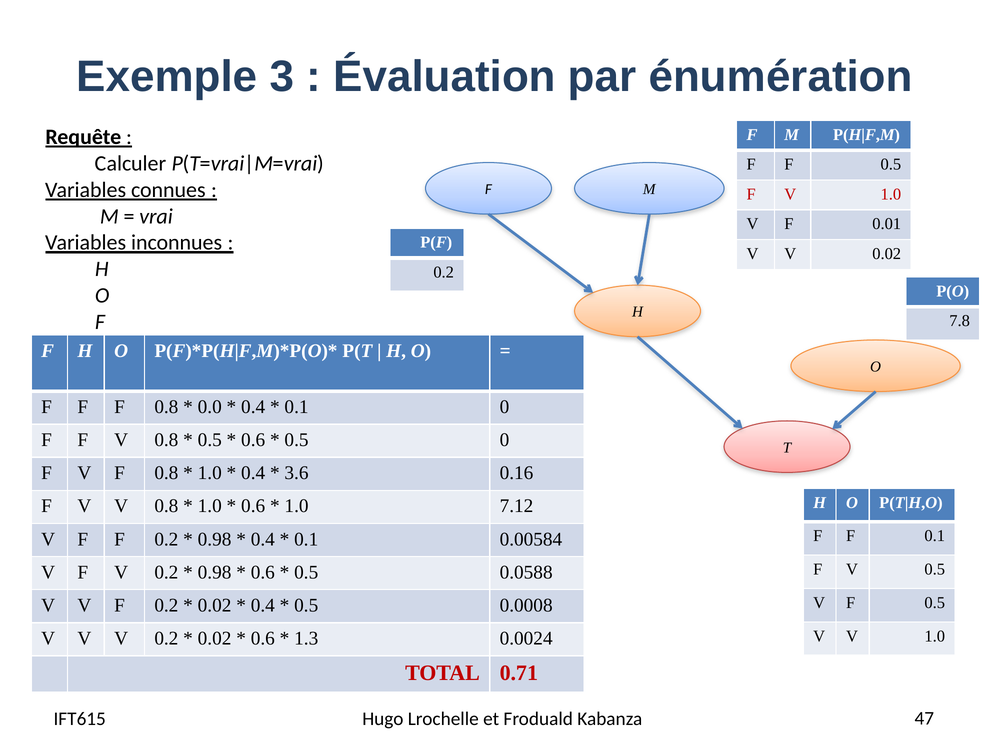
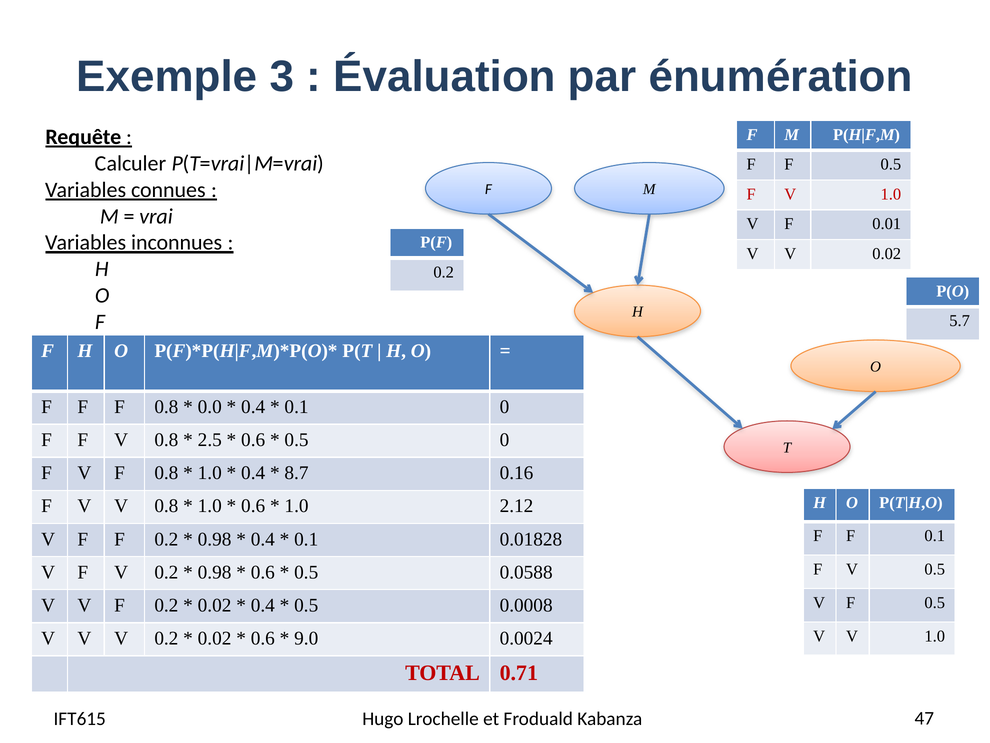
7.8: 7.8 -> 5.7
0.5 at (210, 440): 0.5 -> 2.5
3.6: 3.6 -> 8.7
7.12: 7.12 -> 2.12
0.00584: 0.00584 -> 0.01828
1.3: 1.3 -> 9.0
